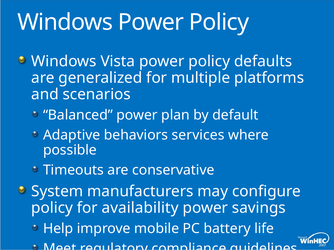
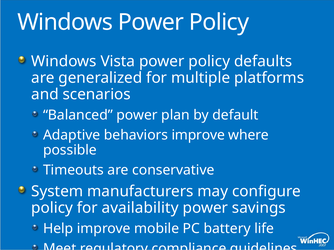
behaviors services: services -> improve
